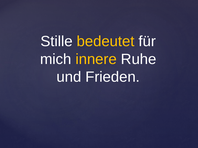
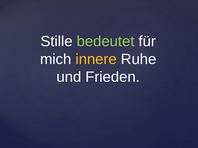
bedeutet colour: yellow -> light green
